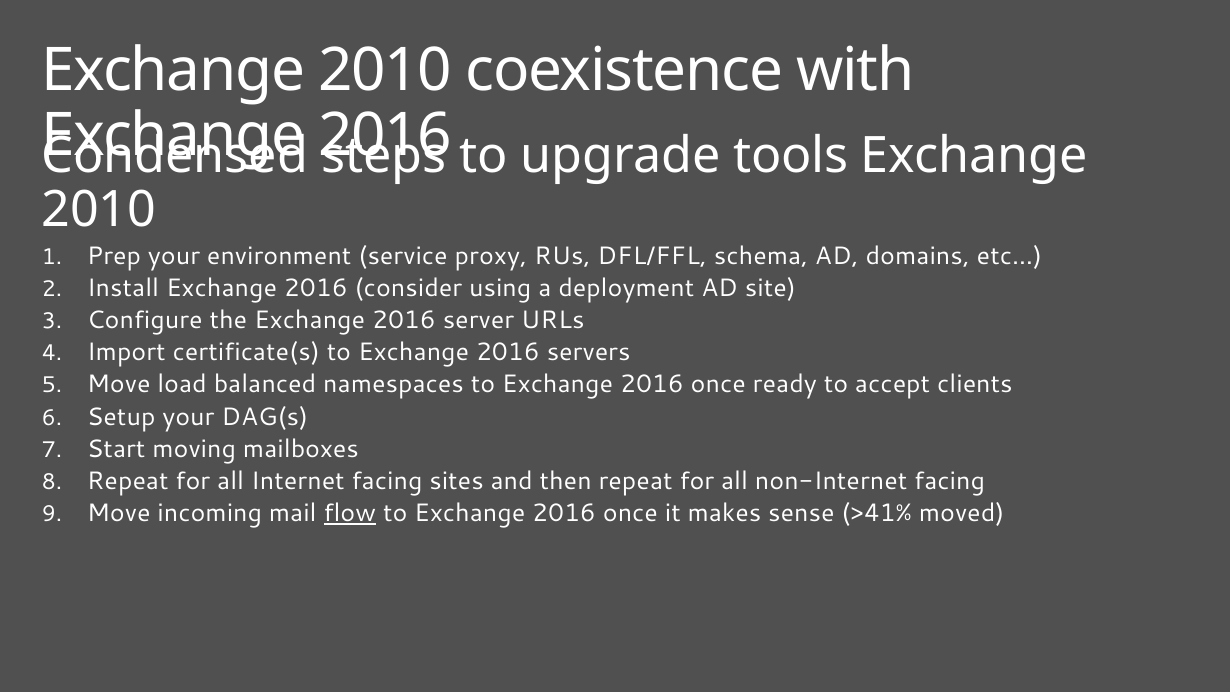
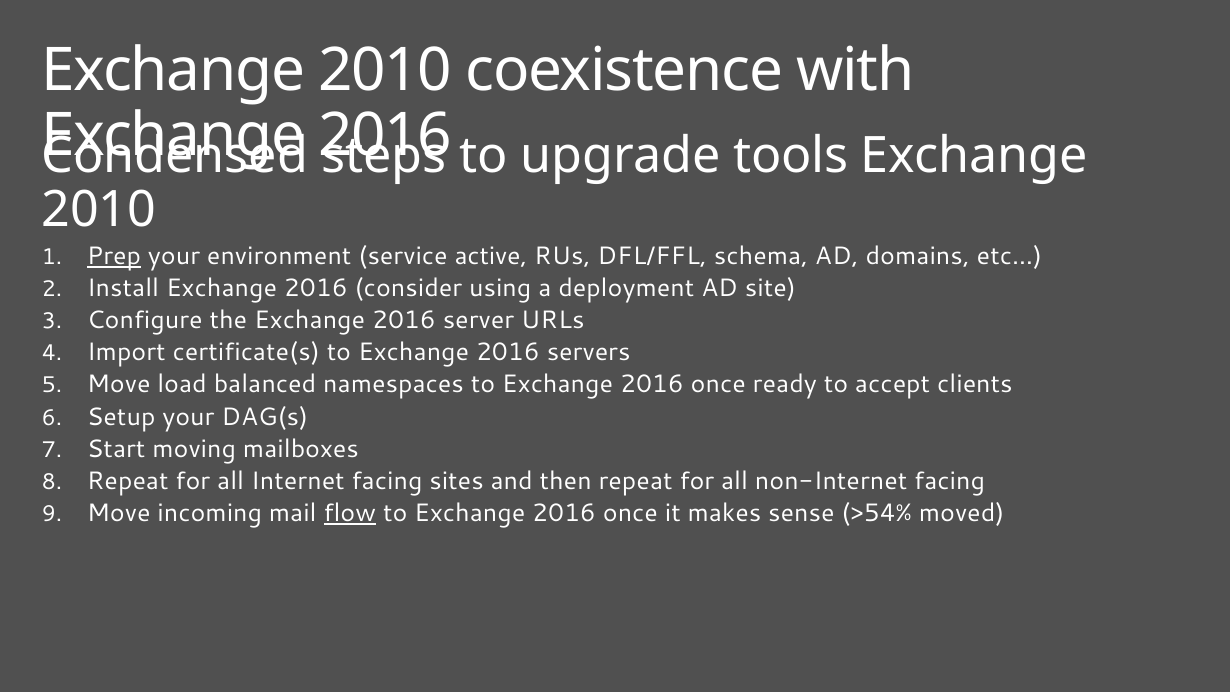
Prep underline: none -> present
proxy: proxy -> active
>41%: >41% -> >54%
